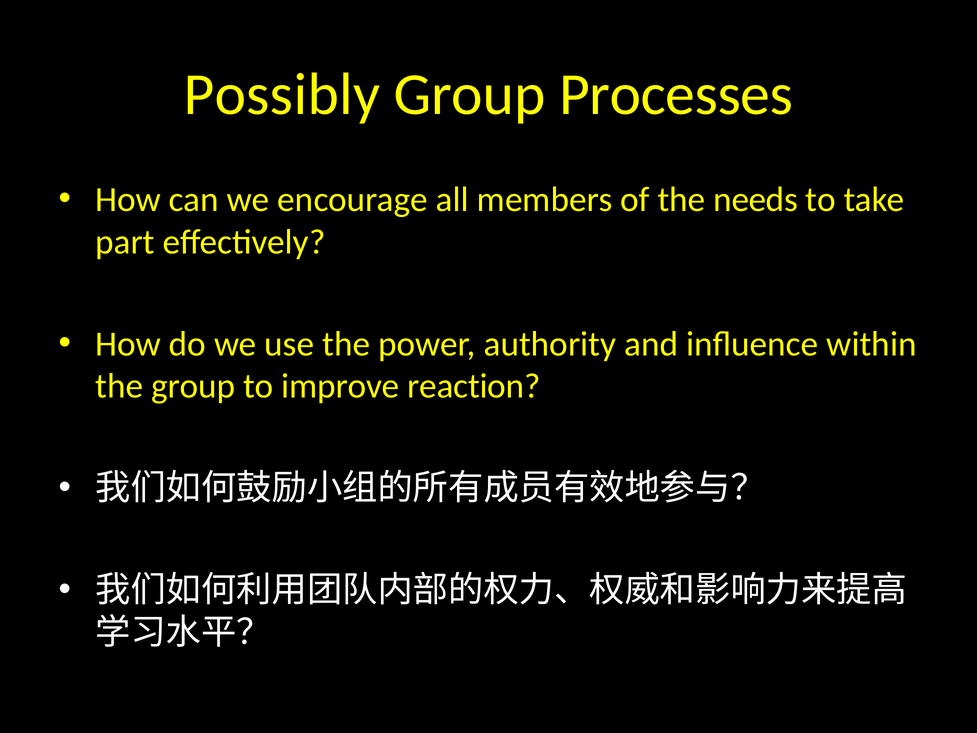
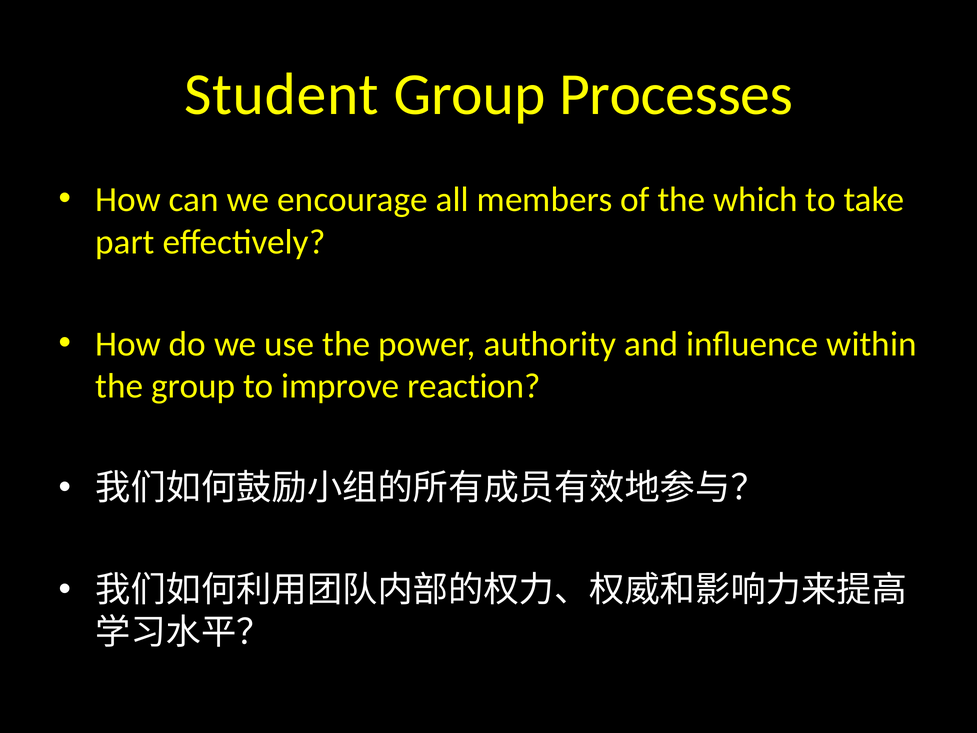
Possibly: Possibly -> Student
needs: needs -> which
